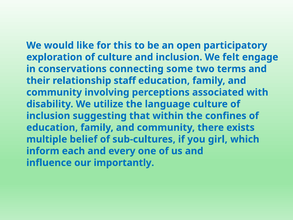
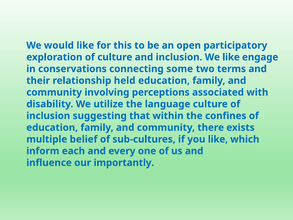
We felt: felt -> like
staff: staff -> held
you girl: girl -> like
